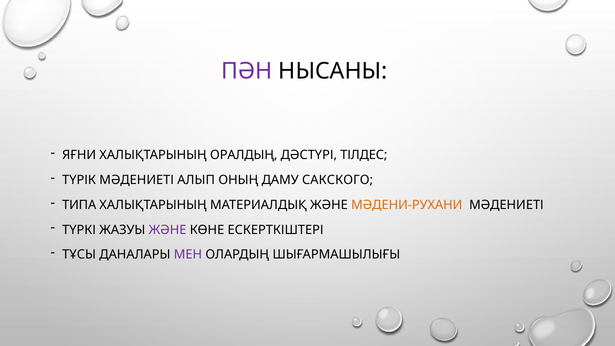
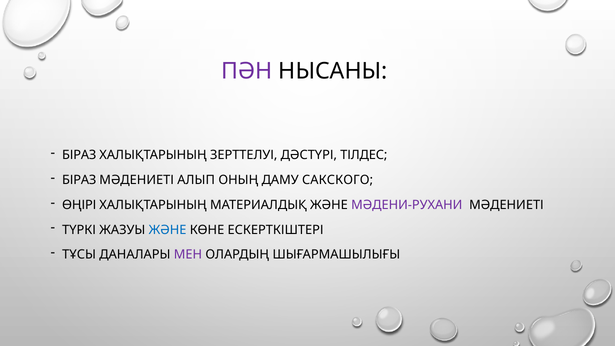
ЯҒНИ at (79, 155): ЯҒНИ -> БІРАЗ
ОРАЛДЫҢ: ОРАЛДЫҢ -> ЗЕРТТЕЛУІ
ТҮРІК at (79, 180): ТҮРІК -> БІРАЗ
ТИПА: ТИПА -> ӨҢІРІ
МӘДЕНИ-РУХАНИ colour: orange -> purple
ЖӘНЕ at (168, 230) colour: purple -> blue
